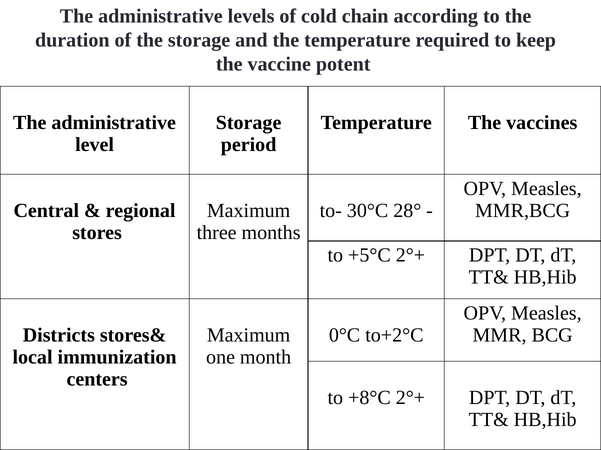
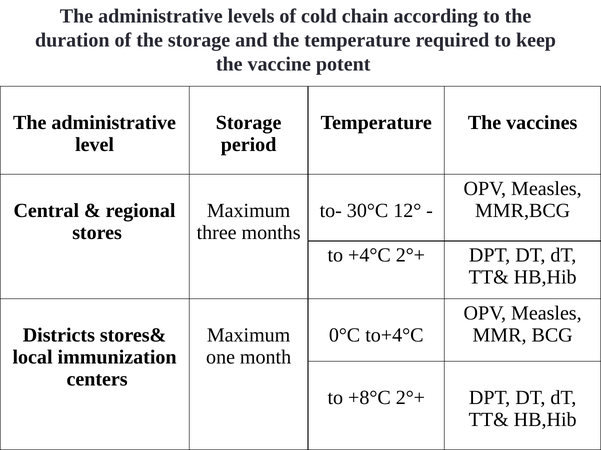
28°: 28° -> 12°
+5°C: +5°C -> +4°C
to+2°C: to+2°C -> to+4°C
